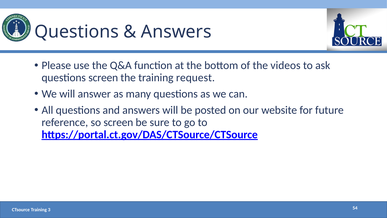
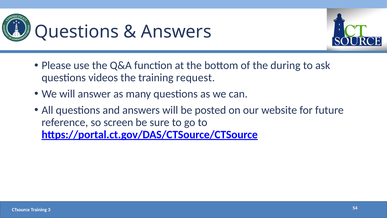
videos: videos -> during
questions screen: screen -> videos
